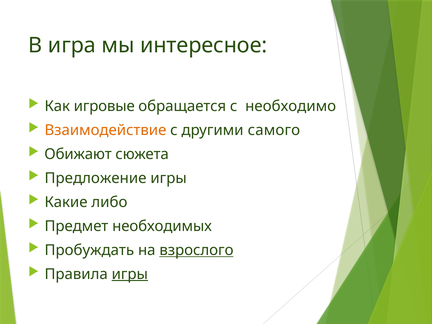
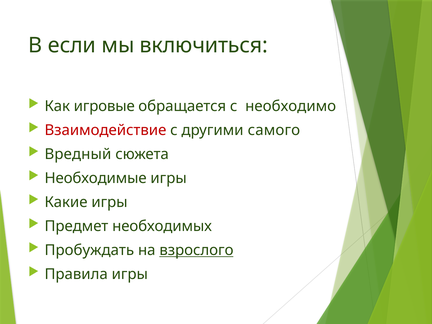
игра: игра -> если
интересное: интересное -> включиться
Взаимодействие colour: orange -> red
Обижают: Обижают -> Вредный
Предложение: Предложение -> Необходимые
Какие либо: либо -> игры
игры at (130, 274) underline: present -> none
